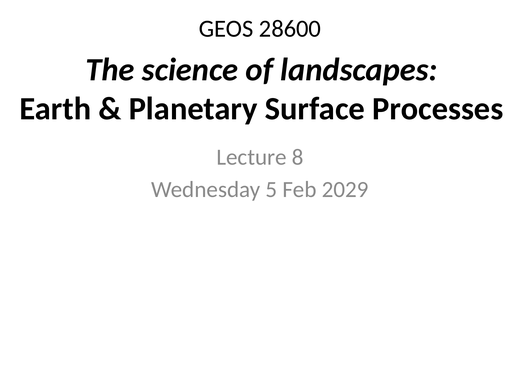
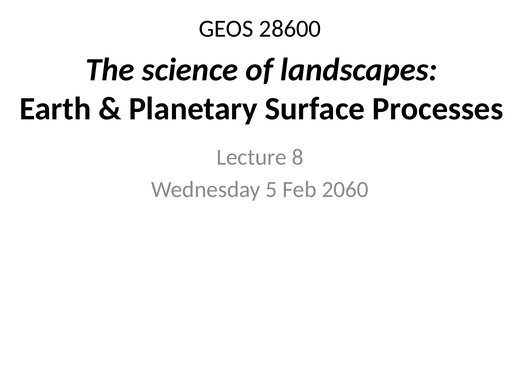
2029: 2029 -> 2060
